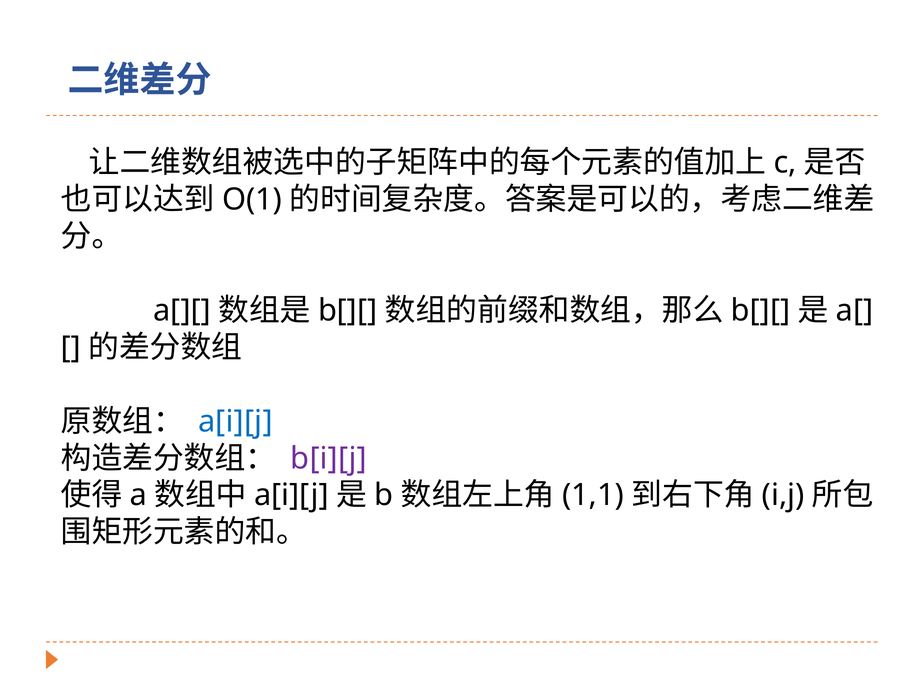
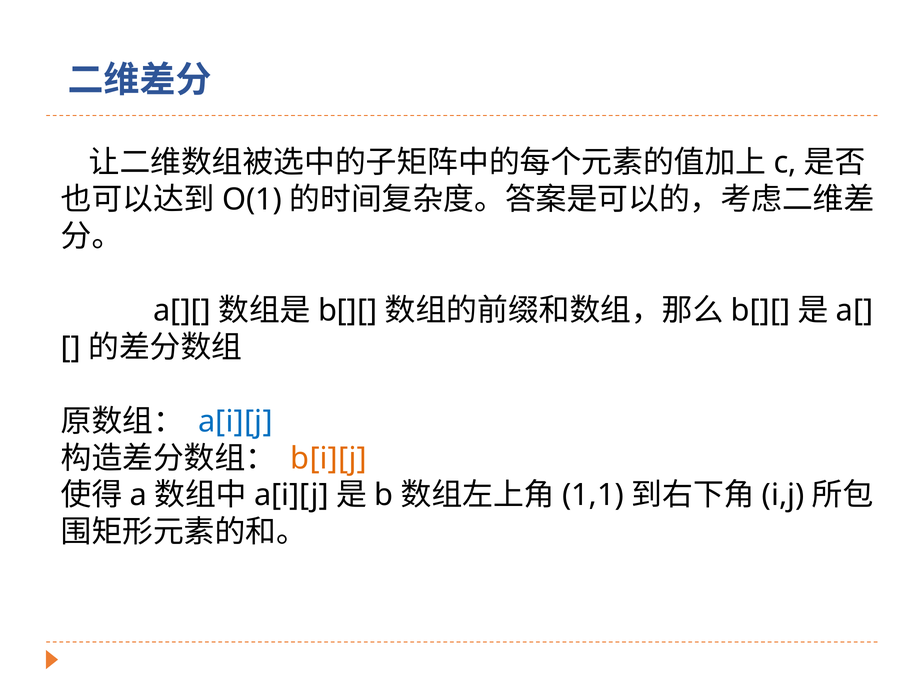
b[i][j colour: purple -> orange
